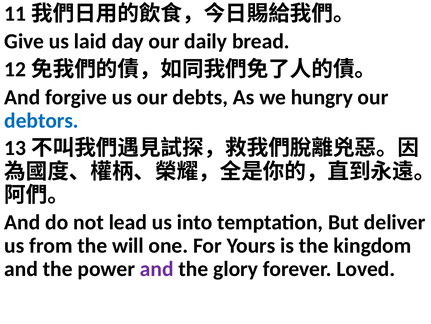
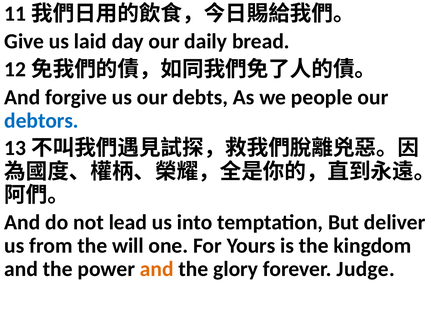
hungry: hungry -> people
and at (157, 269) colour: purple -> orange
Loved: Loved -> Judge
